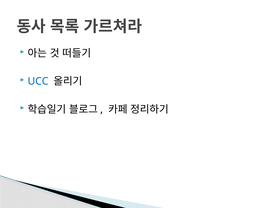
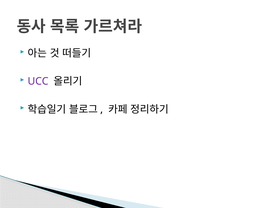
UCC colour: blue -> purple
